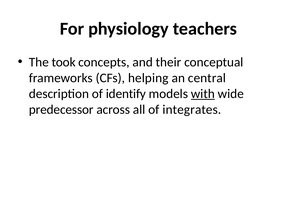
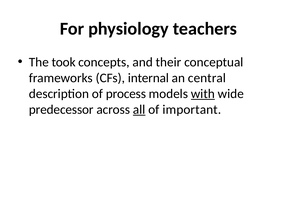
helping: helping -> internal
identify: identify -> process
all underline: none -> present
integrates: integrates -> important
